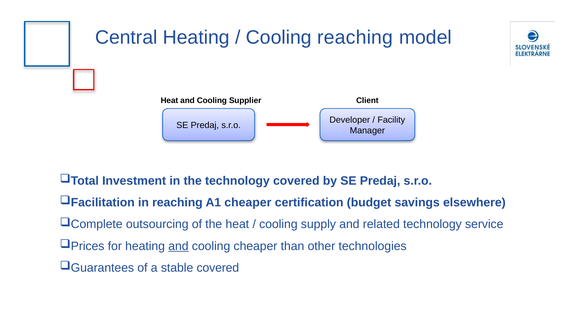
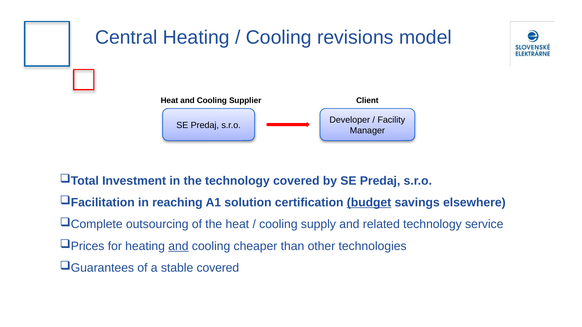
Cooling reaching: reaching -> revisions
A1 cheaper: cheaper -> solution
budget underline: none -> present
